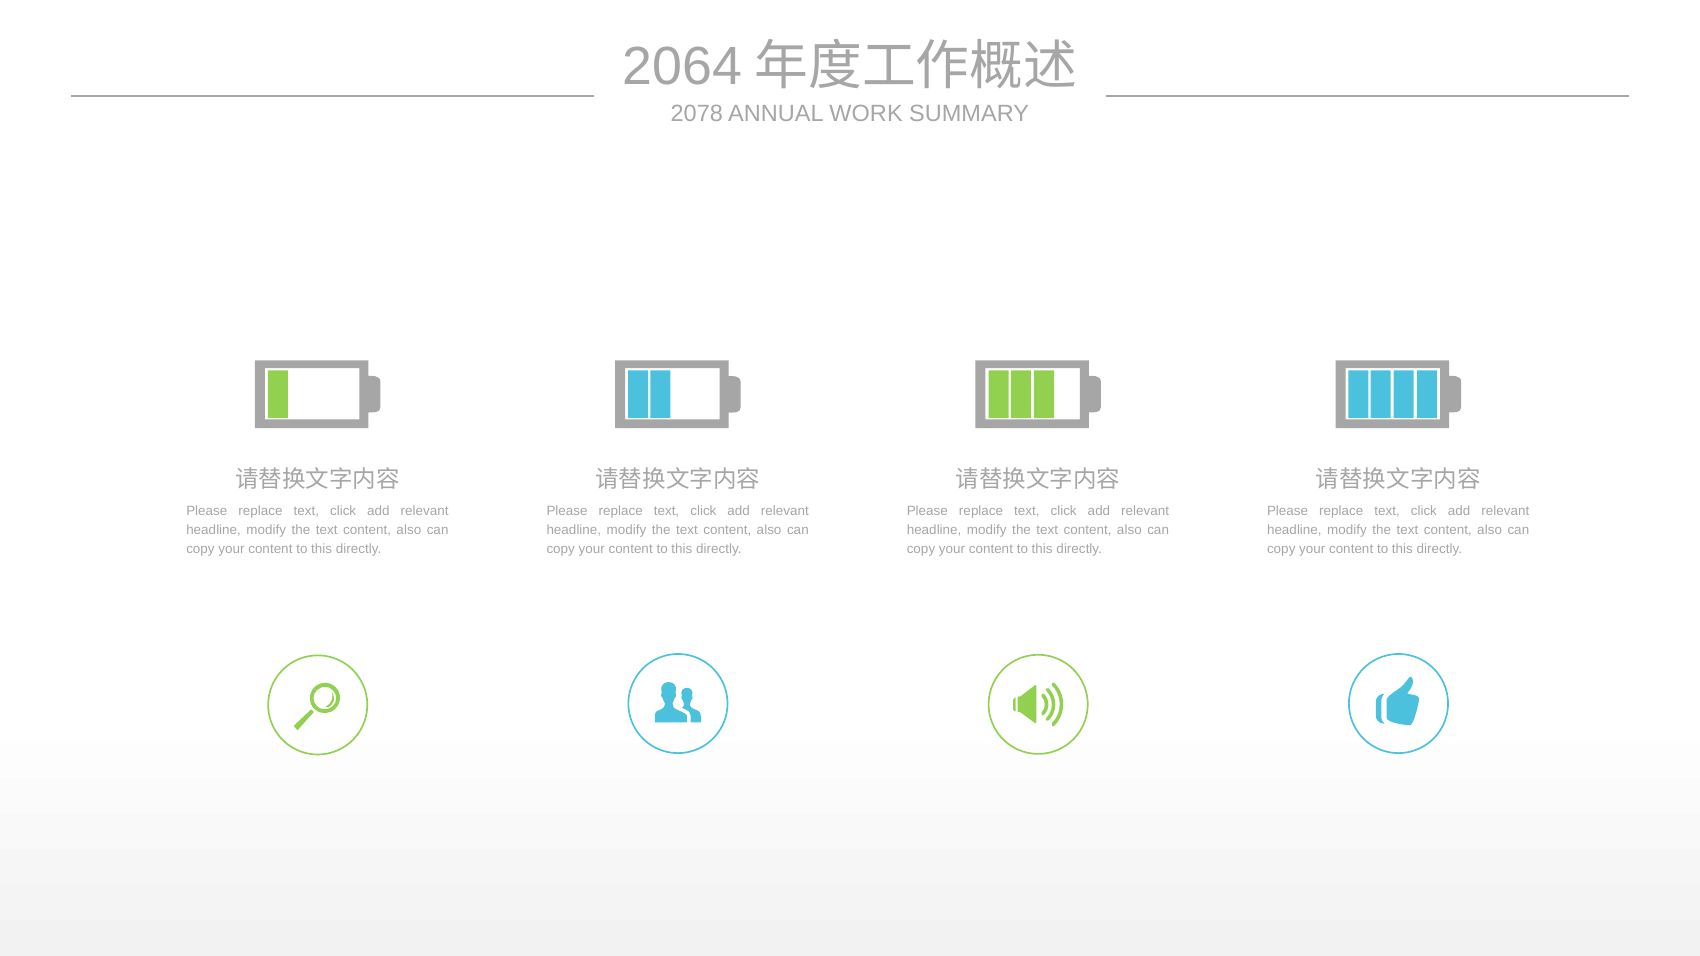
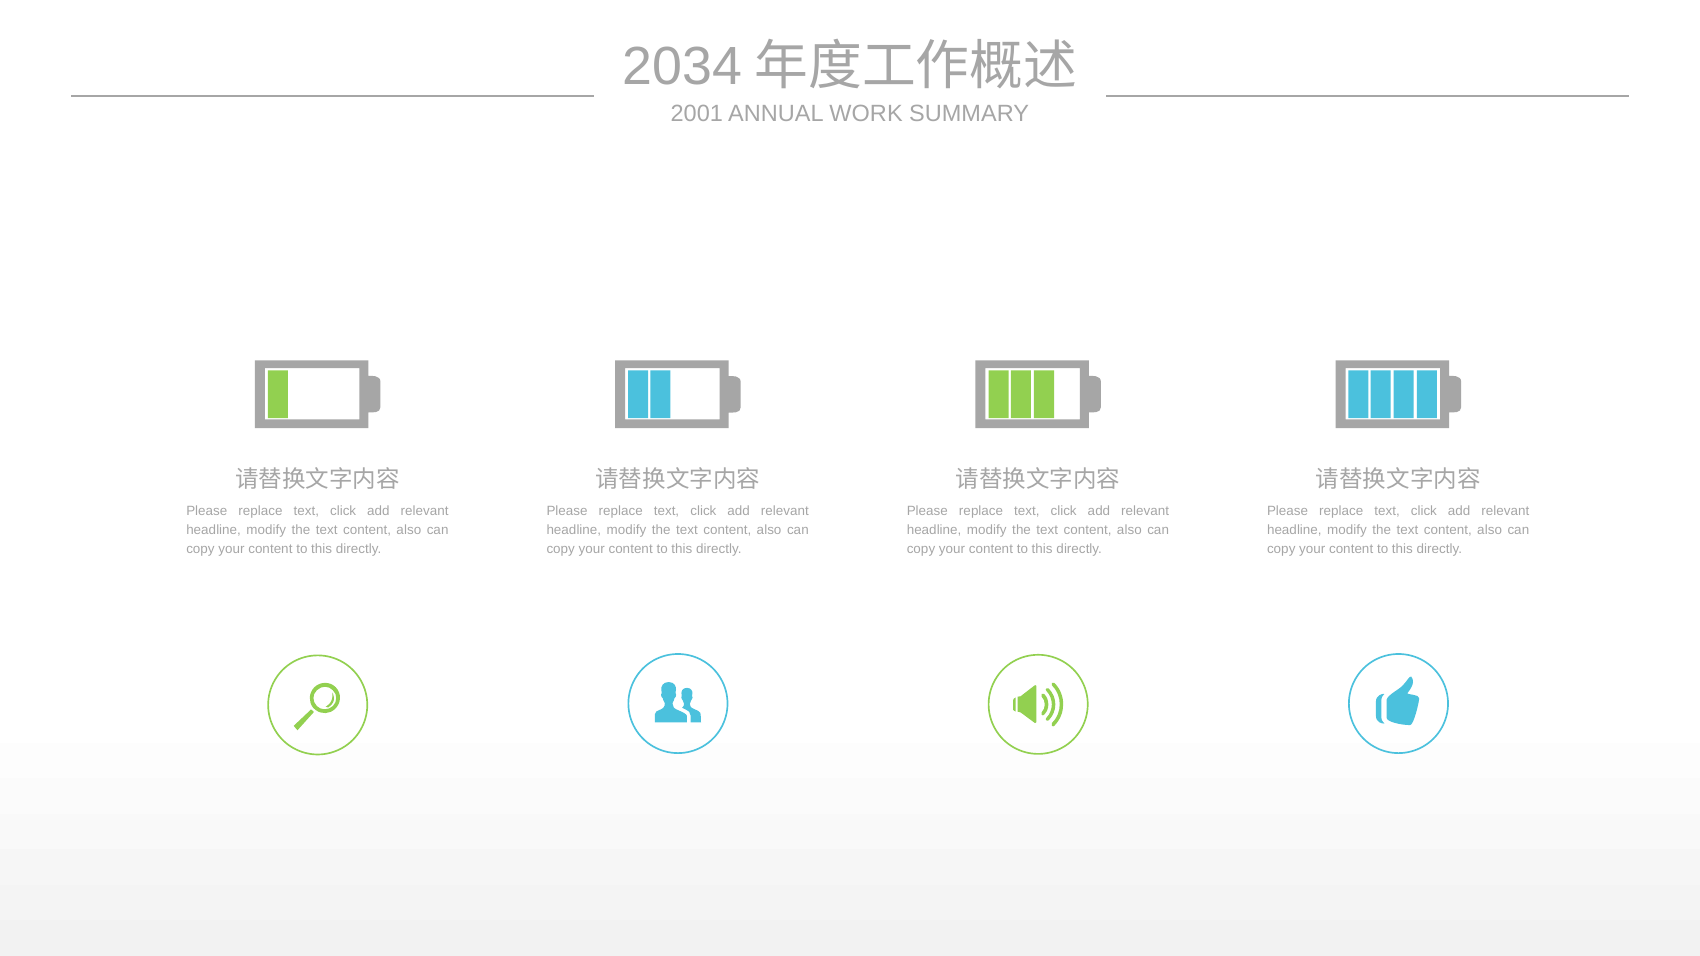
2064: 2064 -> 2034
2078: 2078 -> 2001
